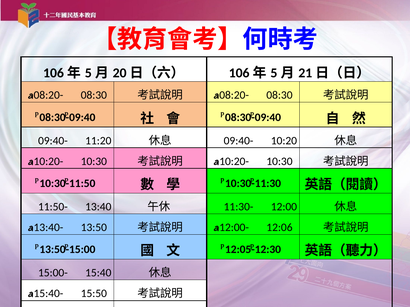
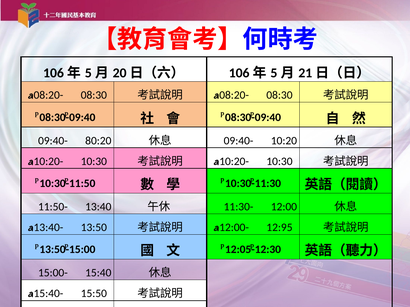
11:20: 11:20 -> 80:20
12:06: 12:06 -> 12:95
